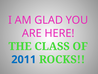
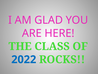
2011: 2011 -> 2022
